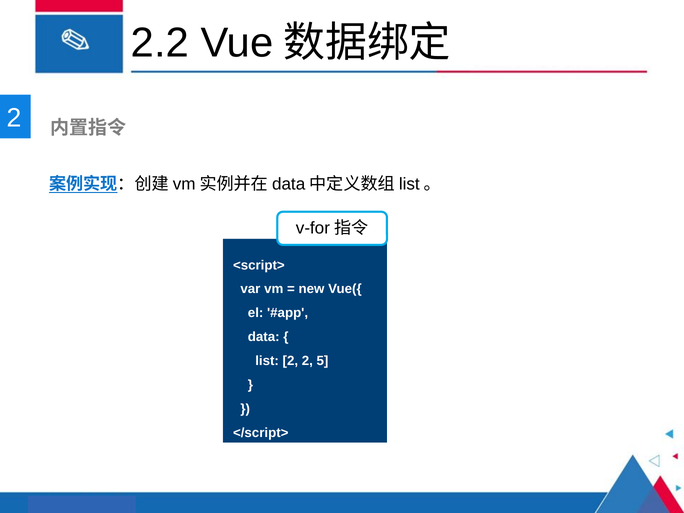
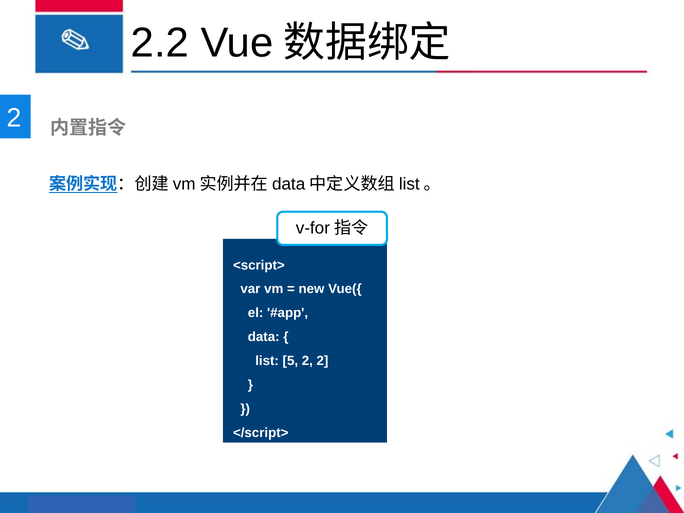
list 2: 2 -> 5
2 5: 5 -> 2
